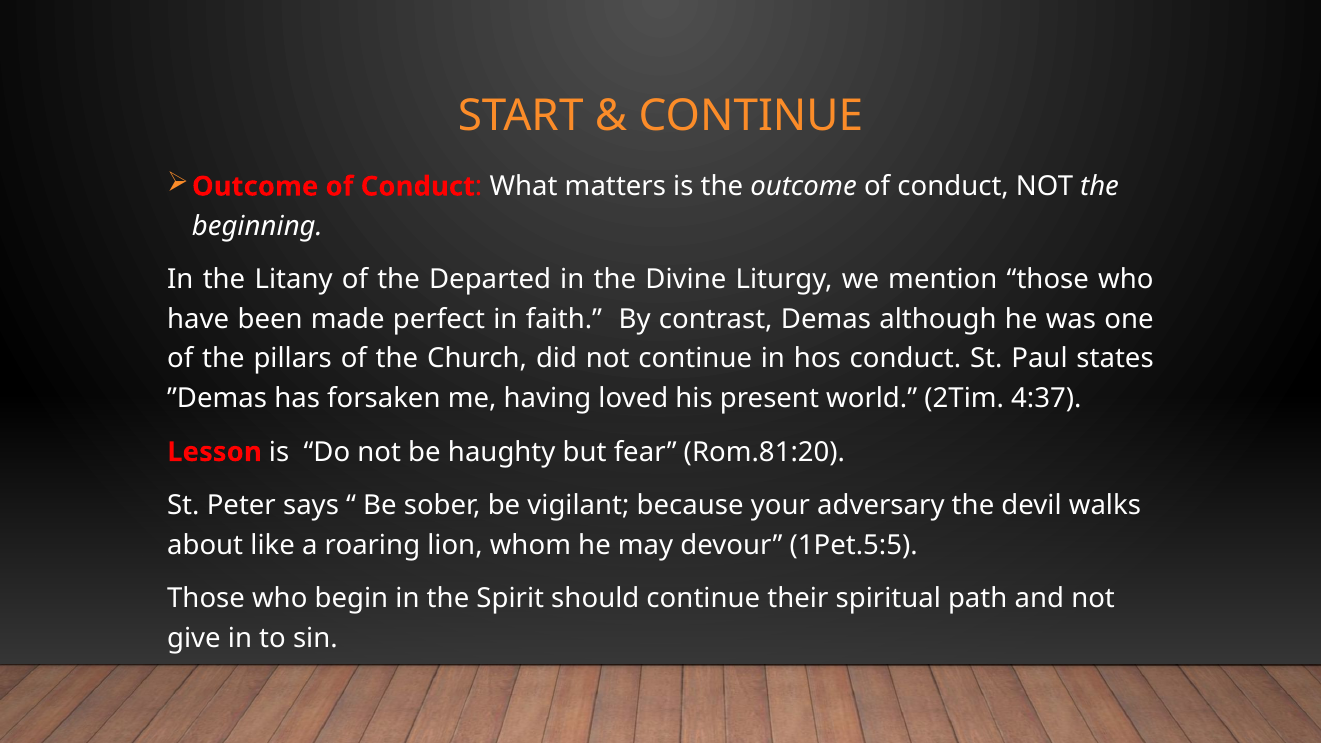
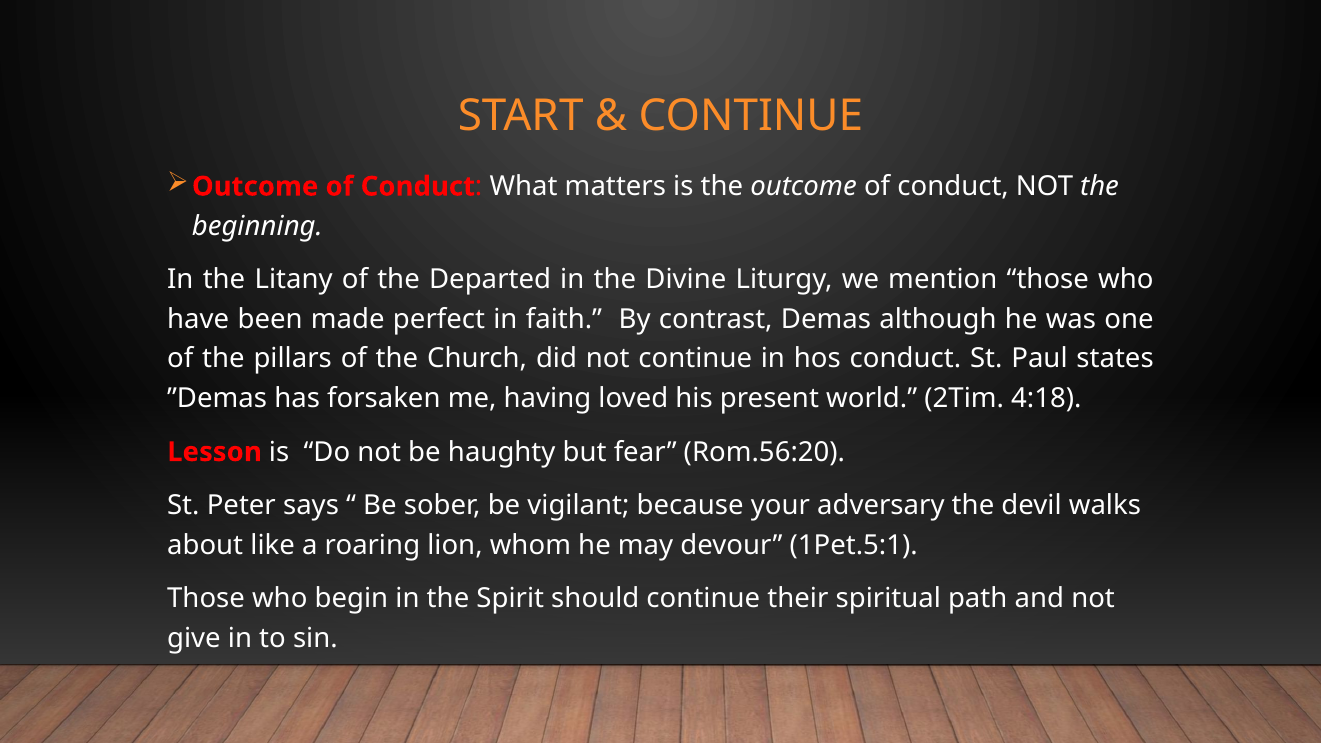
4:37: 4:37 -> 4:18
Rom.81:20: Rom.81:20 -> Rom.56:20
1Pet.5:5: 1Pet.5:5 -> 1Pet.5:1
